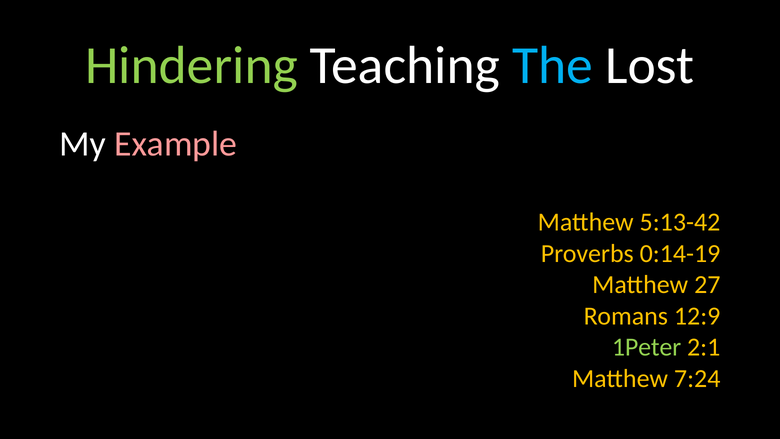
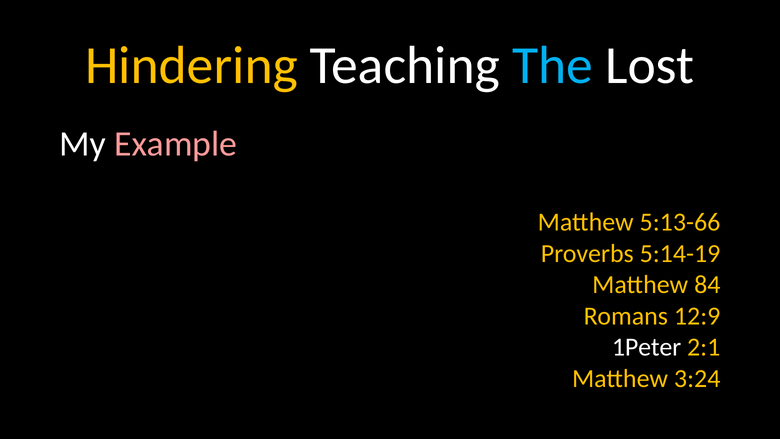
Hindering colour: light green -> yellow
5:13-42: 5:13-42 -> 5:13-66
0:14-19: 0:14-19 -> 5:14-19
27: 27 -> 84
1Peter colour: light green -> white
7:24: 7:24 -> 3:24
